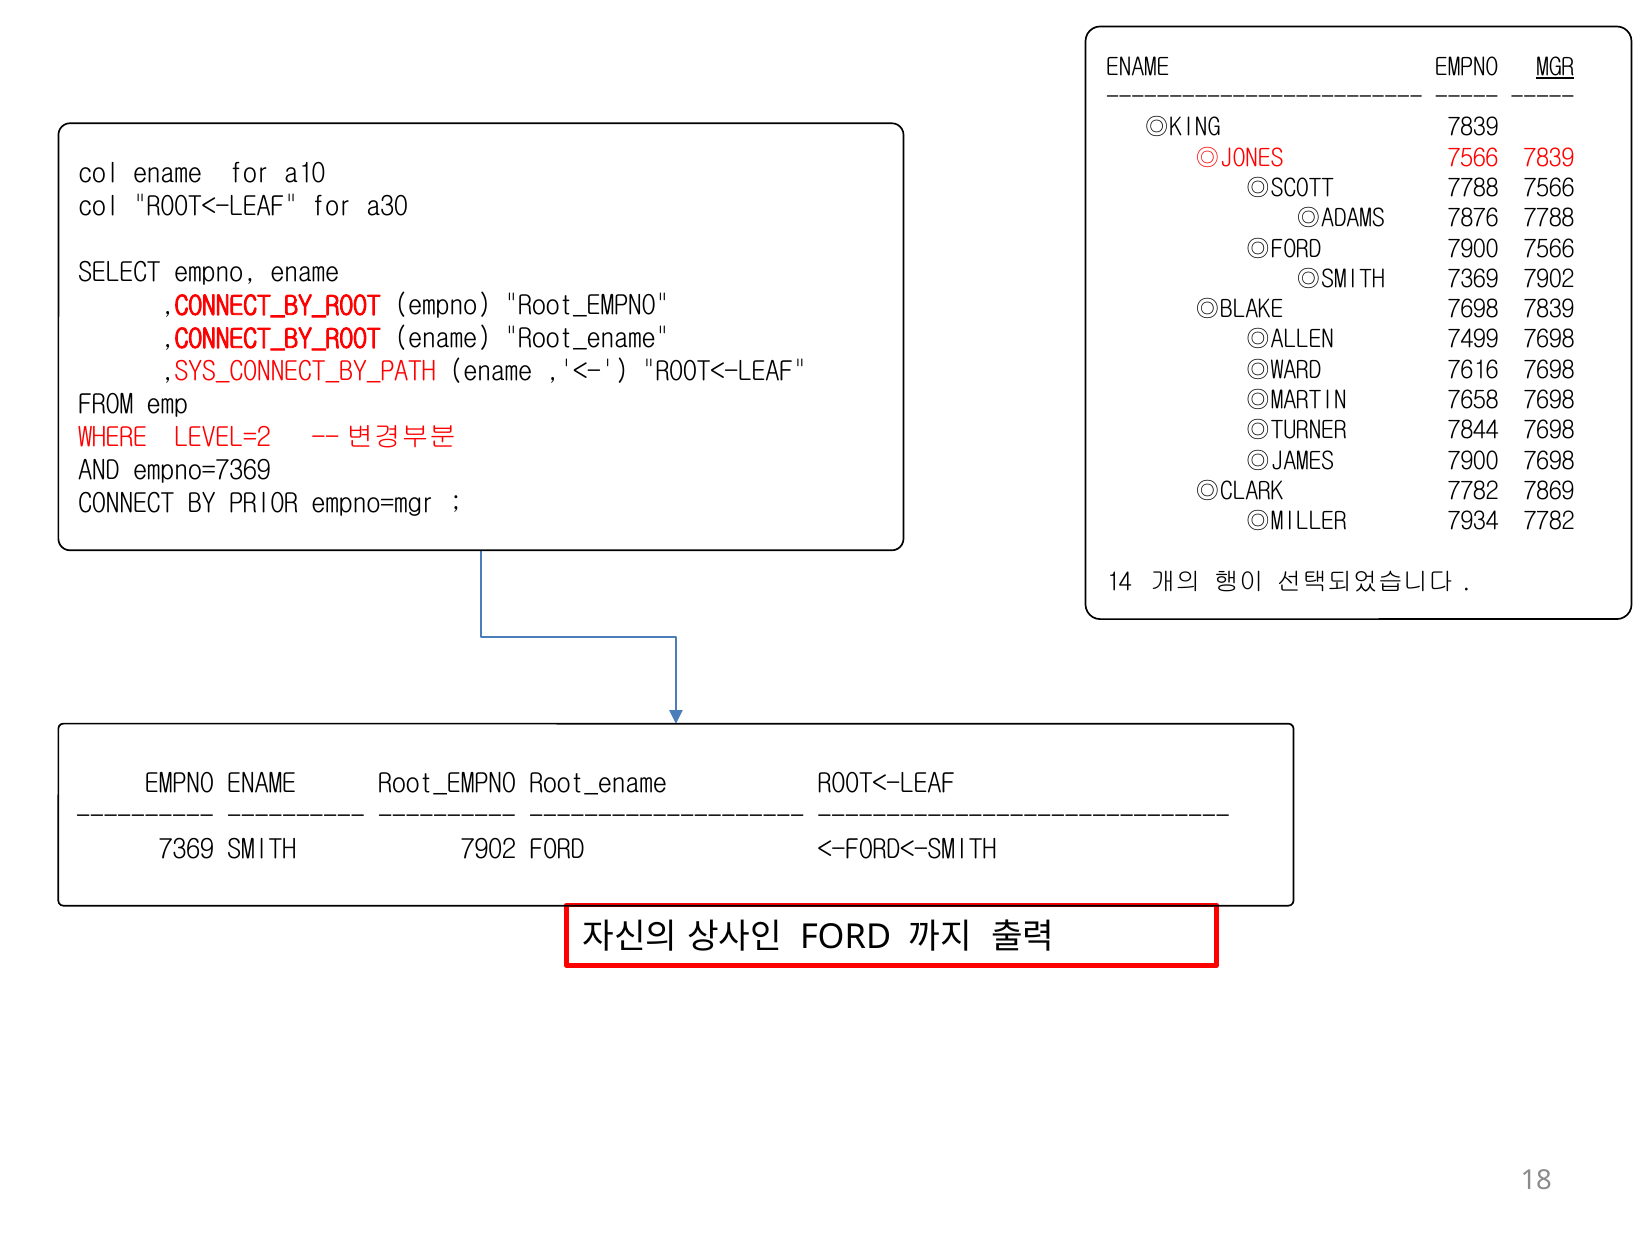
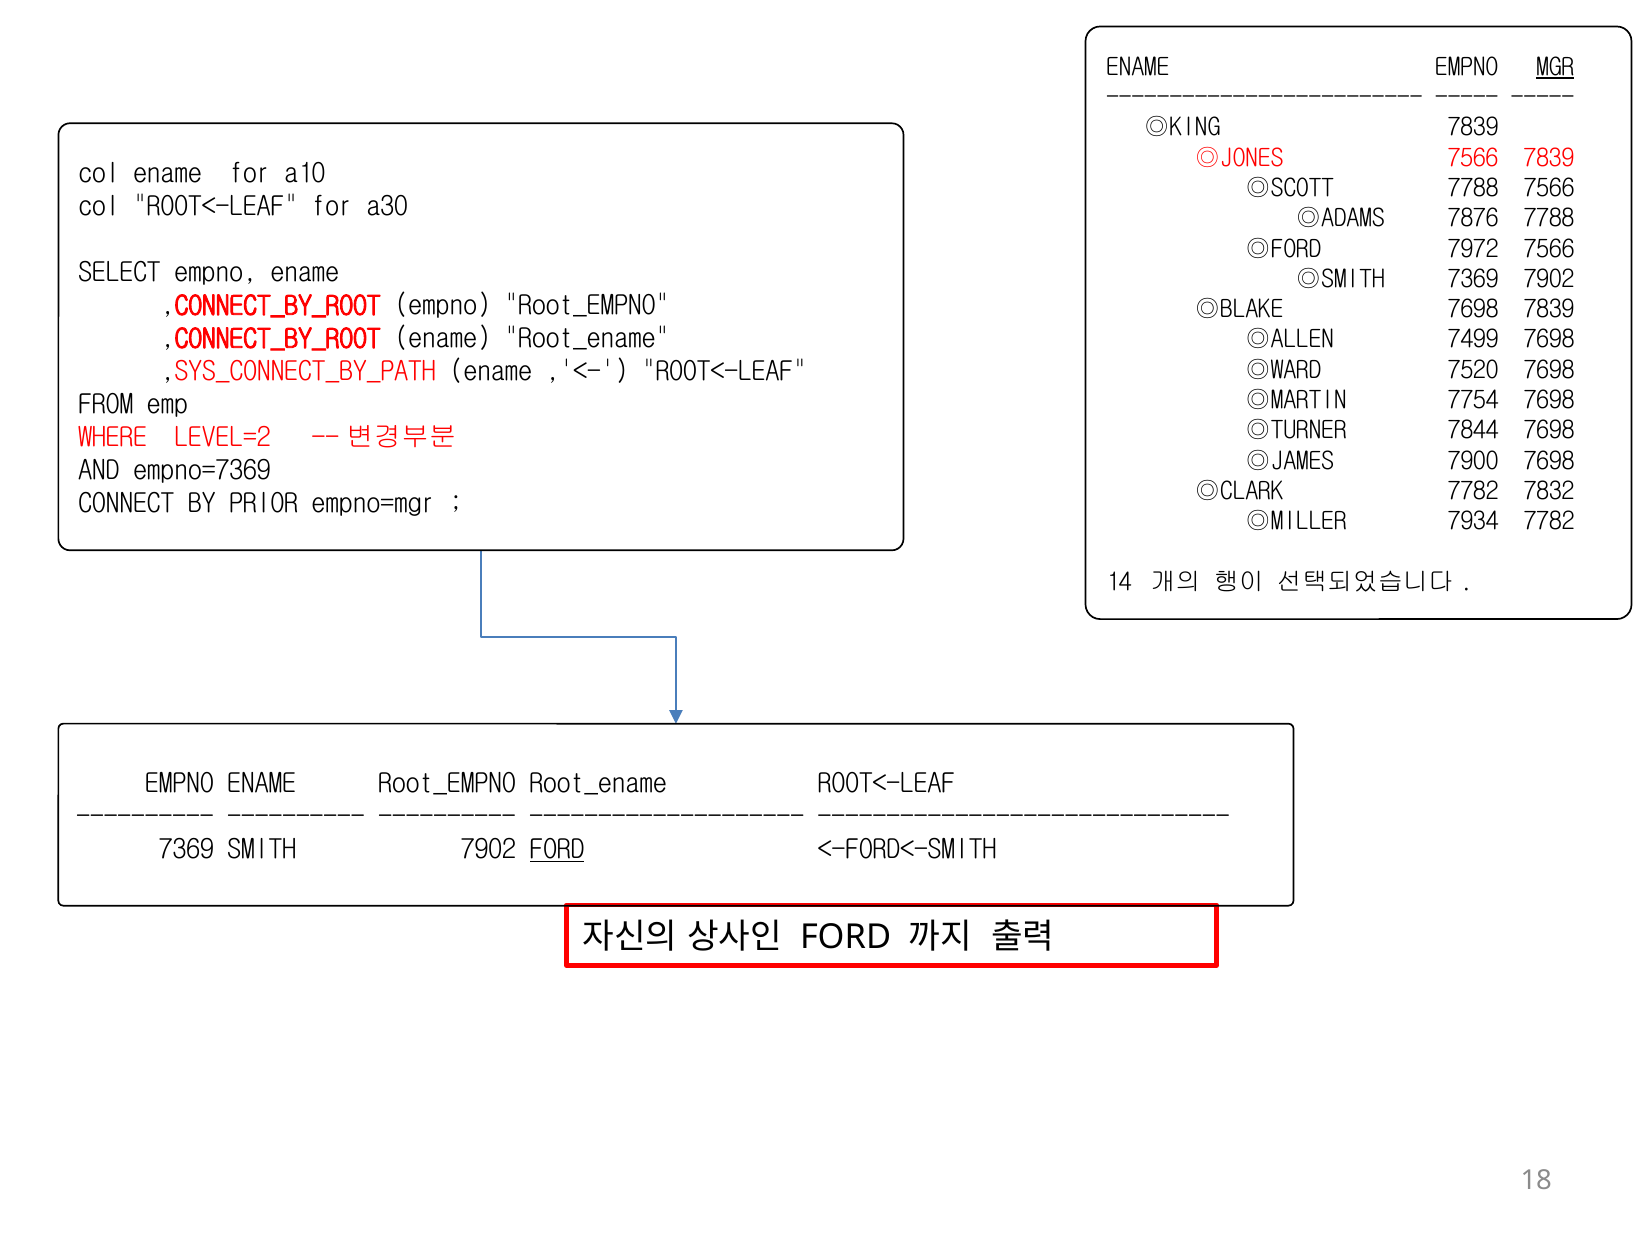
◎FORD 7900: 7900 -> 7972
7616: 7616 -> 7520
7658: 7658 -> 7754
7869: 7869 -> 7832
FORD at (557, 850) underline: none -> present
